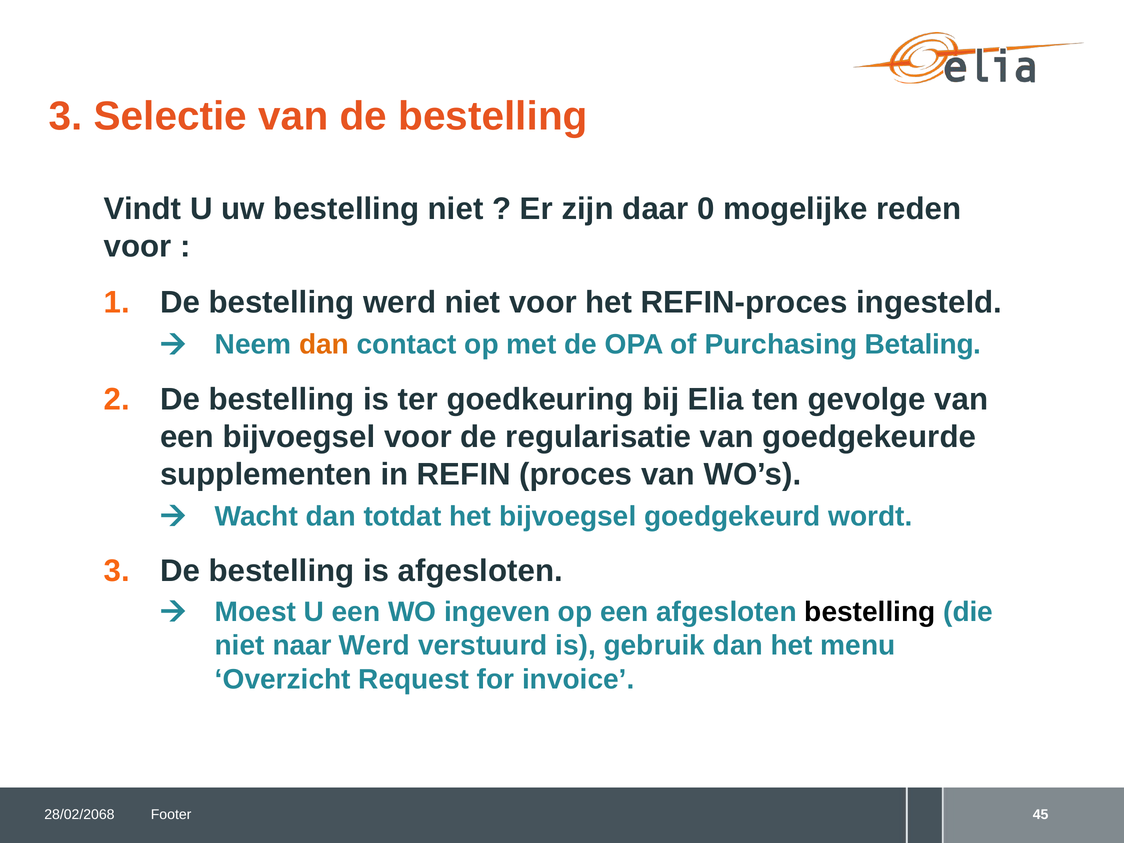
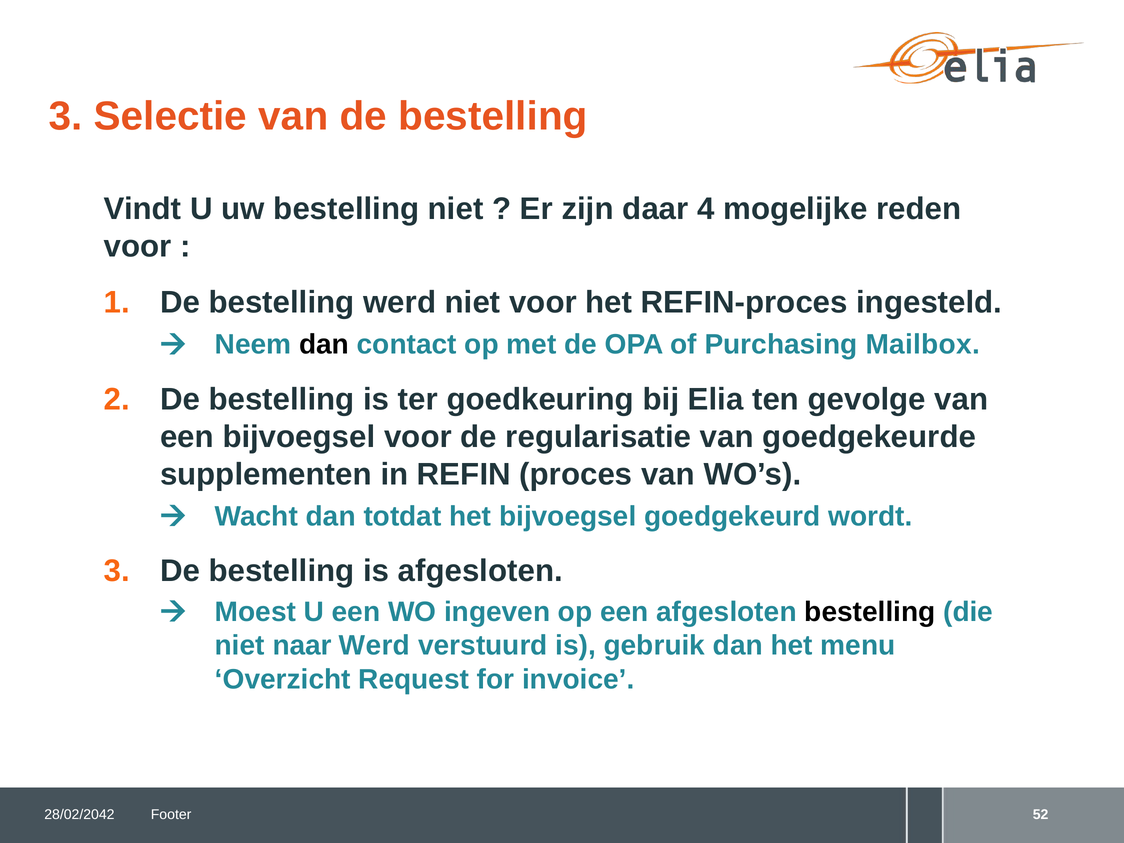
0: 0 -> 4
dan at (324, 345) colour: orange -> black
Betaling: Betaling -> Mailbox
28/02/2068: 28/02/2068 -> 28/02/2042
45: 45 -> 52
